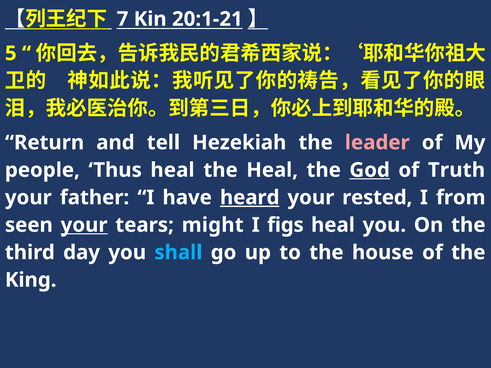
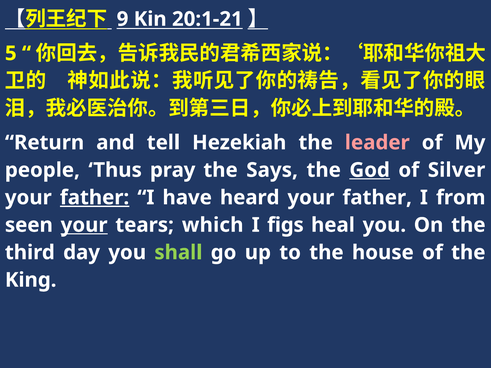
7: 7 -> 9
Thus heal: heal -> pray
the Heal: Heal -> Says
Truth: Truth -> Silver
father at (95, 198) underline: none -> present
heard underline: present -> none
rested at (377, 198): rested -> father
might: might -> which
shall colour: light blue -> light green
